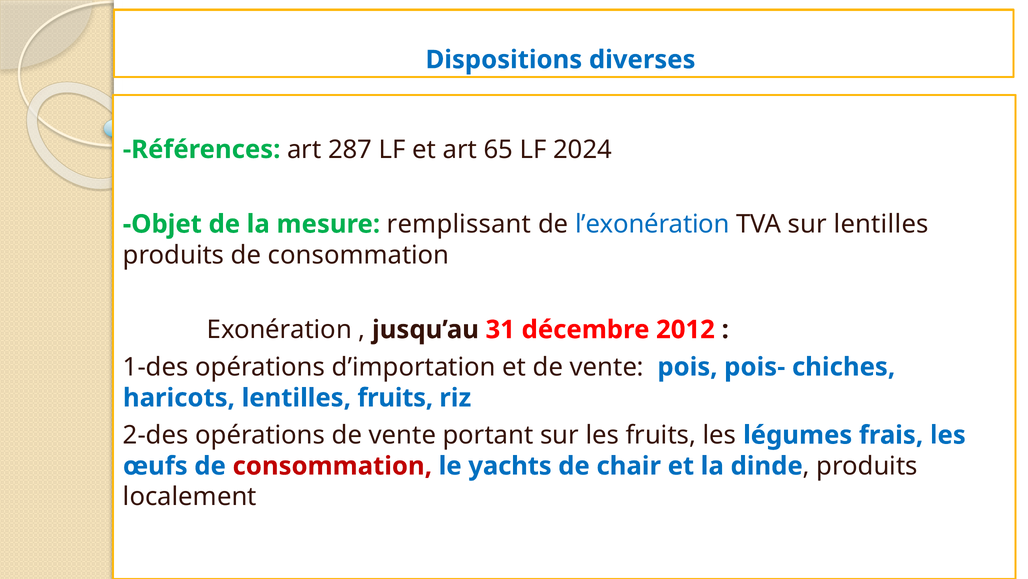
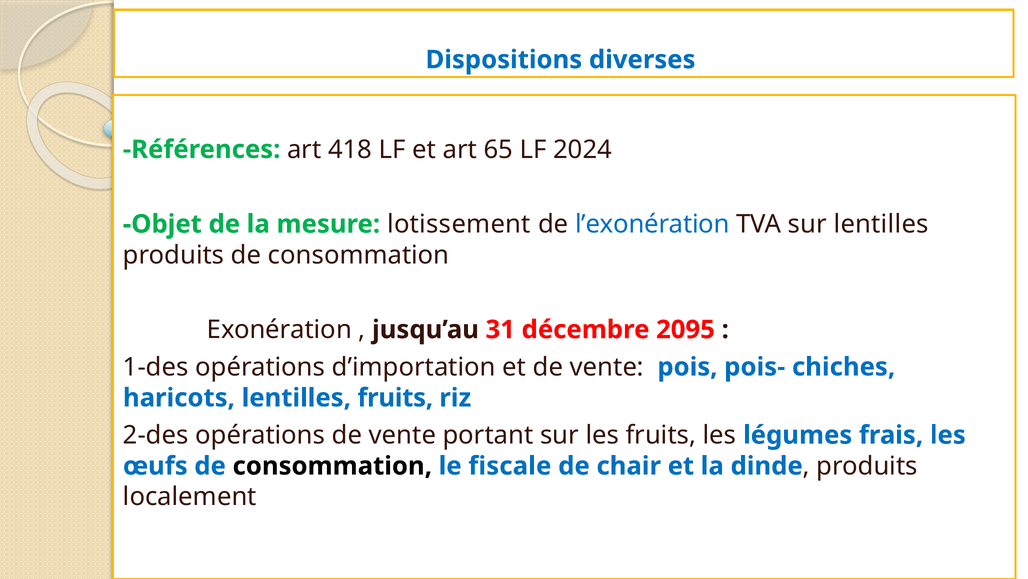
287: 287 -> 418
remplissant: remplissant -> lotissement
2012: 2012 -> 2095
consommation at (332, 465) colour: red -> black
yachts: yachts -> fiscale
